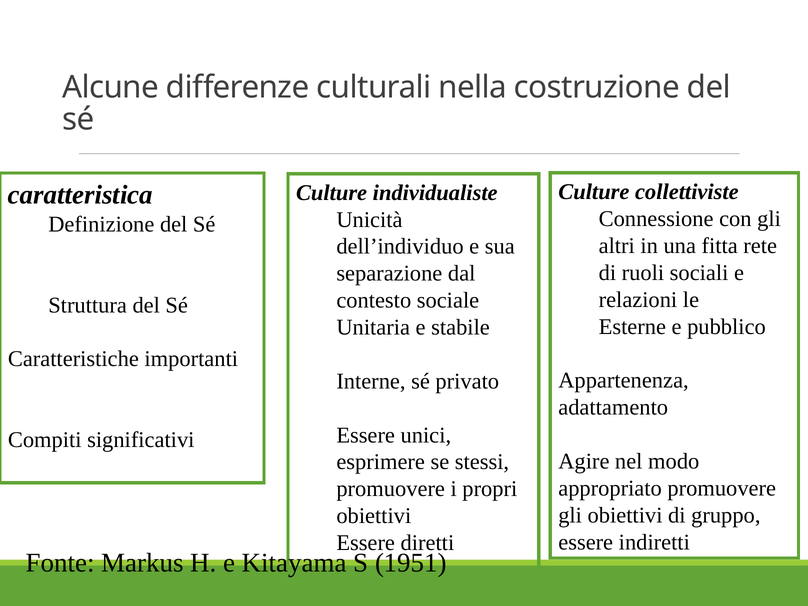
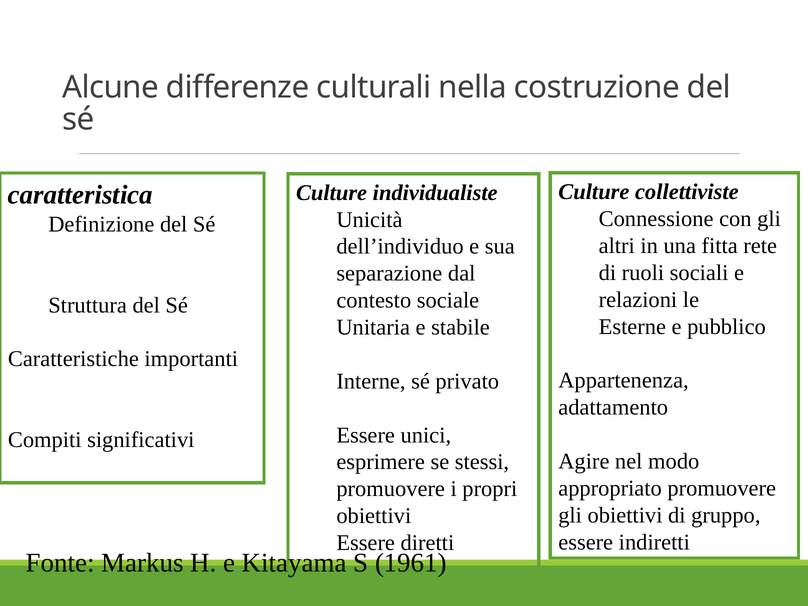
1951: 1951 -> 1961
